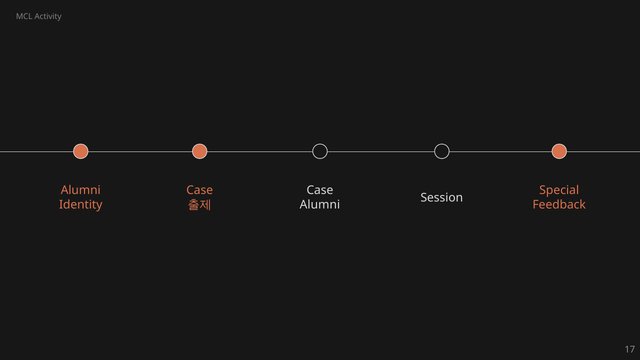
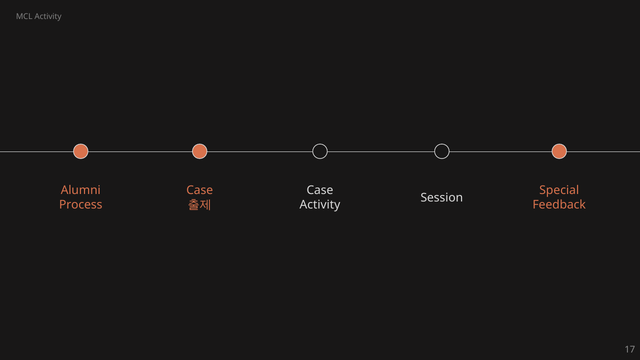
Identity: Identity -> Process
Alumni at (320, 205): Alumni -> Activity
